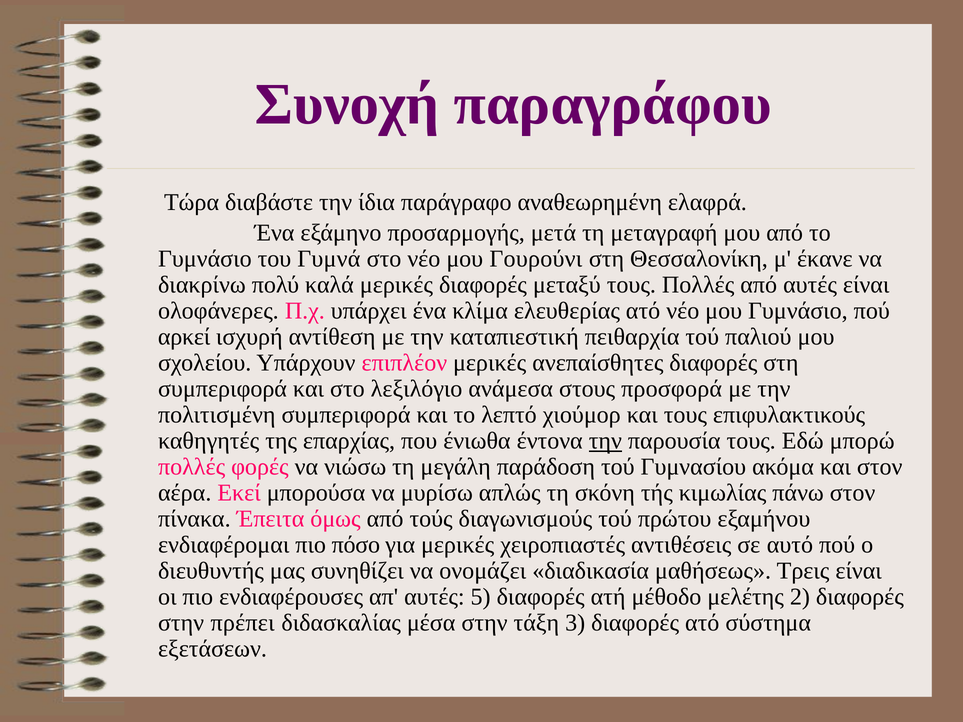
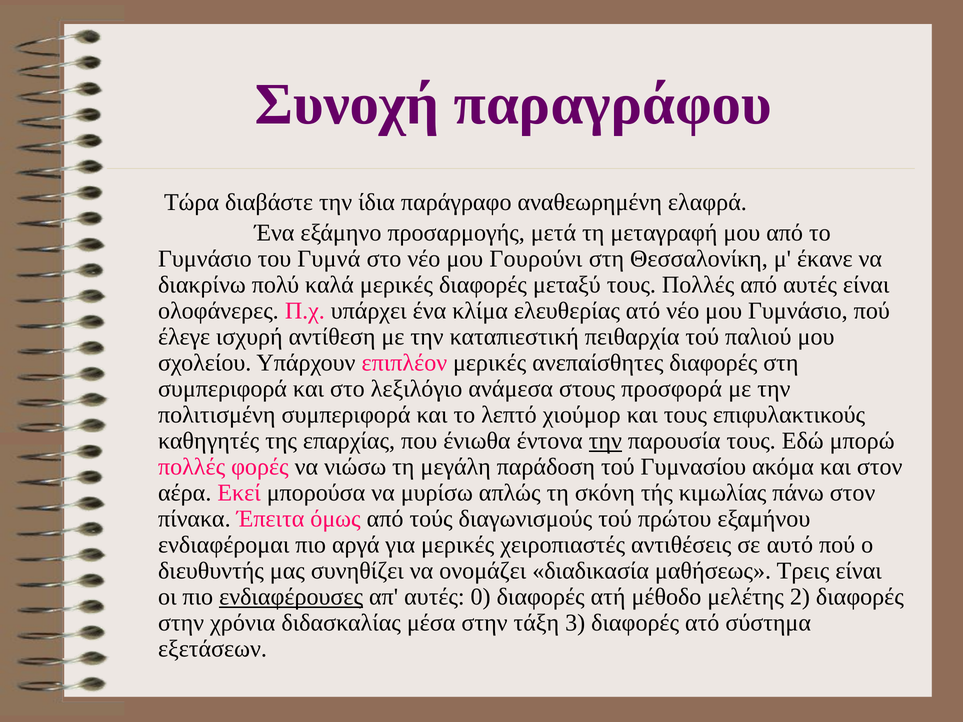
αρκεί: αρκεί -> έλεγε
πόσο: πόσο -> αργά
ενδιαφέρουσες underline: none -> present
5: 5 -> 0
πρέπει: πρέπει -> χρόνια
